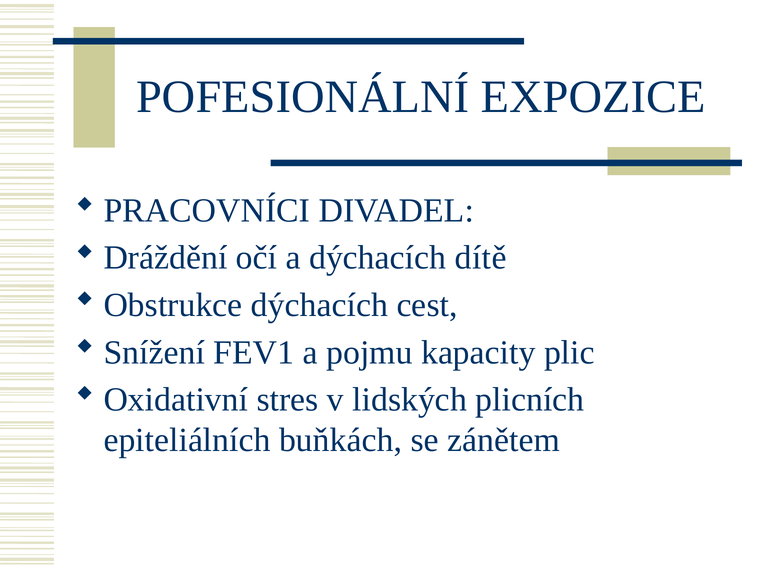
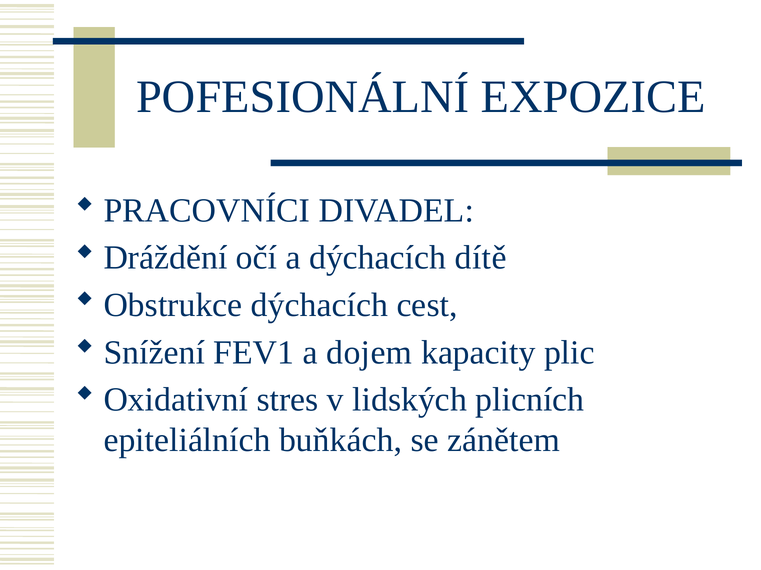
pojmu: pojmu -> dojem
